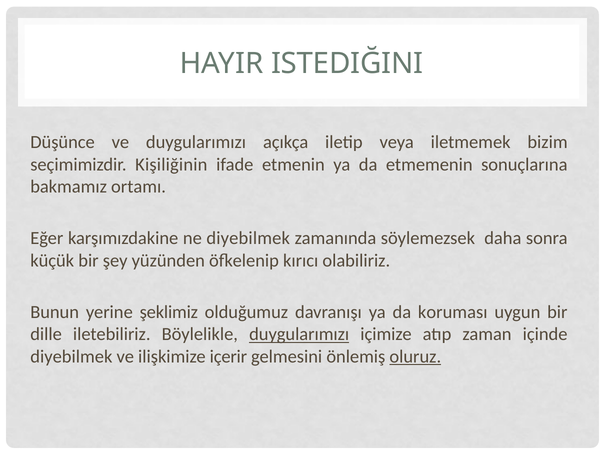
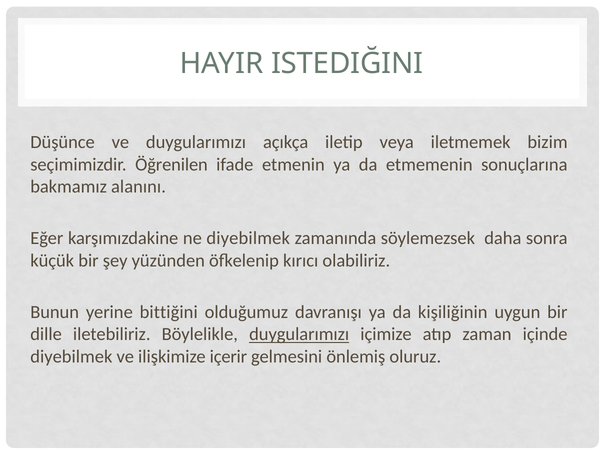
Kişiliğinin: Kişiliğinin -> Öğrenilen
ortamı: ortamı -> alanını
şeklimiz: şeklimiz -> bittiğini
koruması: koruması -> kişiliğinin
oluruz underline: present -> none
